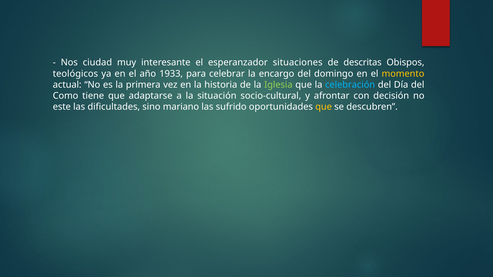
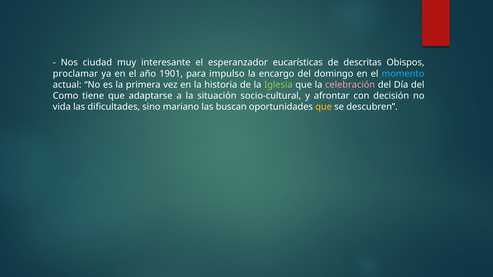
situaciones: situaciones -> eucarísticas
teológicos: teológicos -> proclamar
1933: 1933 -> 1901
celebrar: celebrar -> impulso
momento colour: yellow -> light blue
celebración colour: light blue -> pink
este: este -> vida
sufrido: sufrido -> buscan
